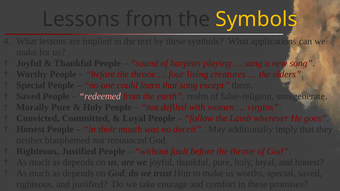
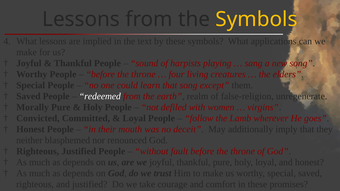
redeemed colour: pink -> white
